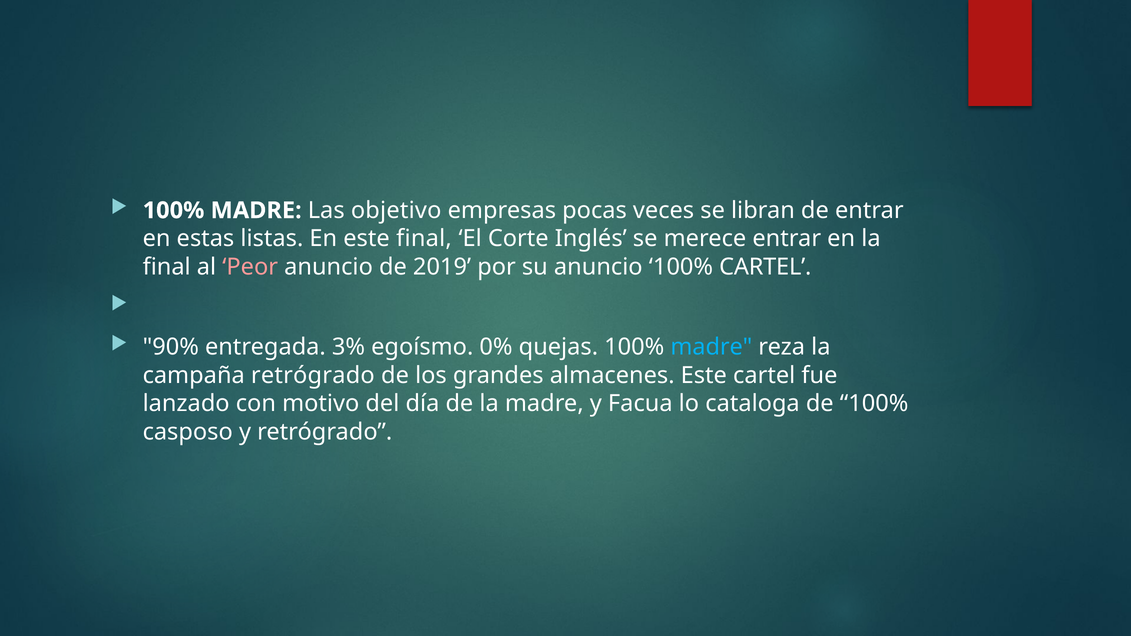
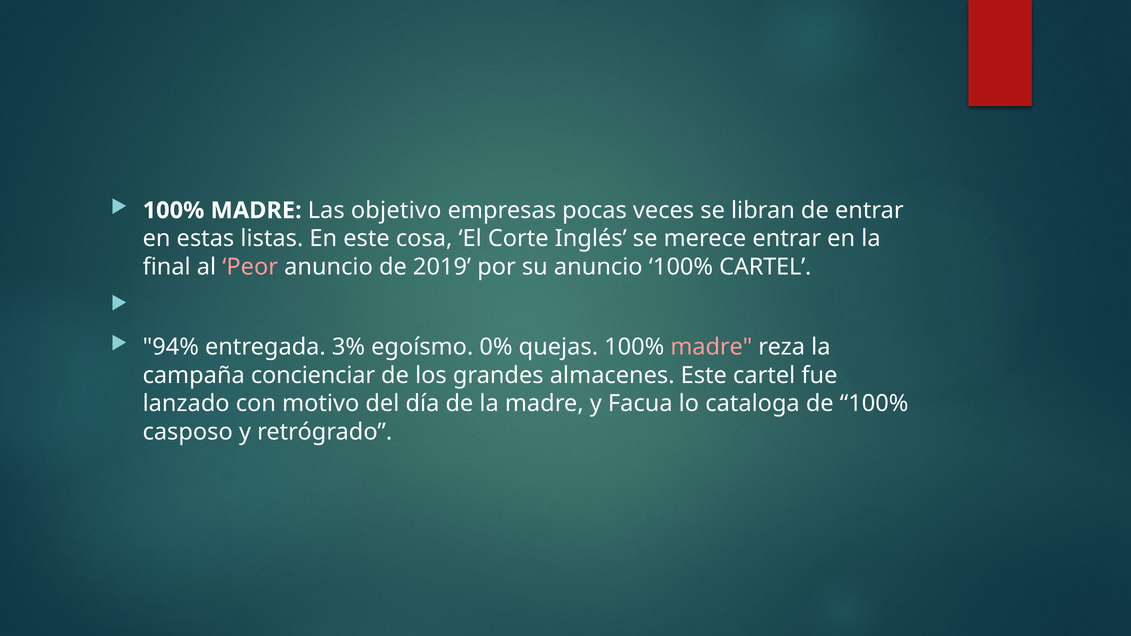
este final: final -> cosa
90%: 90% -> 94%
madre at (711, 347) colour: light blue -> pink
campaña retrógrado: retrógrado -> concienciar
